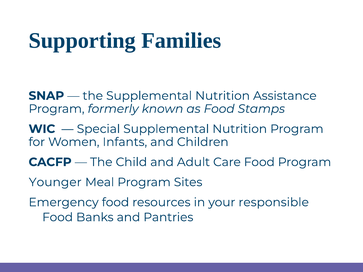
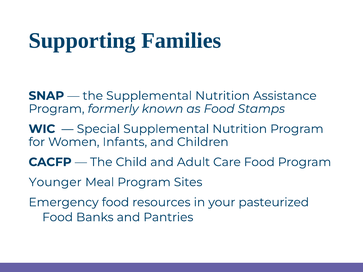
responsible: responsible -> pasteurized
